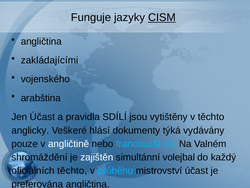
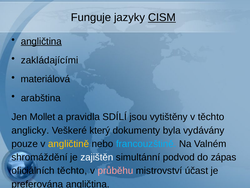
angličtina at (41, 41) underline: none -> present
vojenského: vojenského -> materiálová
Jen Účast: Účast -> Mollet
hlásí: hlásí -> který
týká: týká -> byla
angličtině colour: white -> yellow
volejbal: volejbal -> podvod
každý: každý -> zápas
průběhu colour: light blue -> pink
